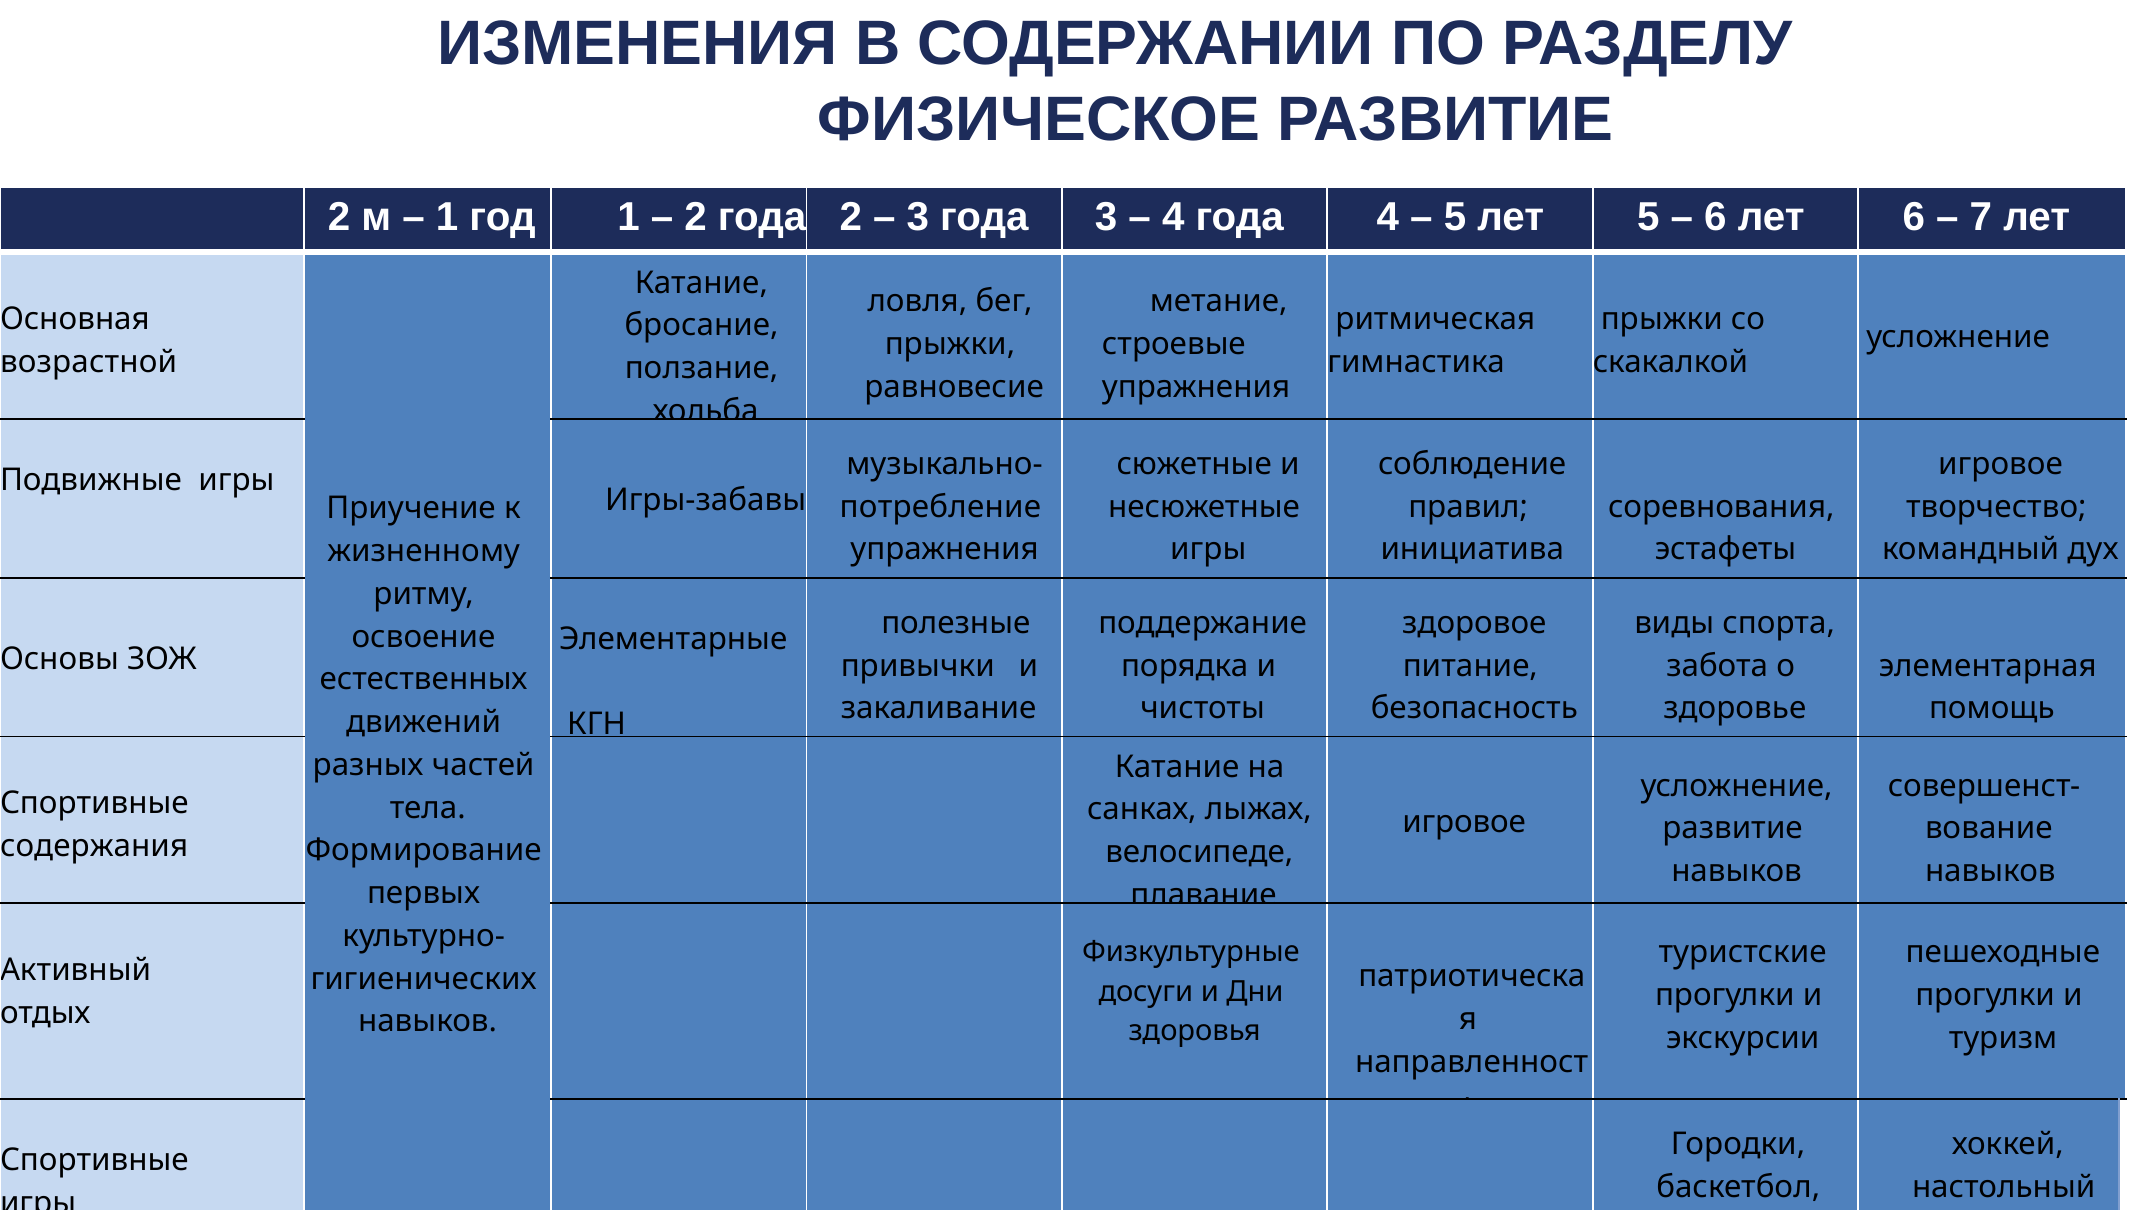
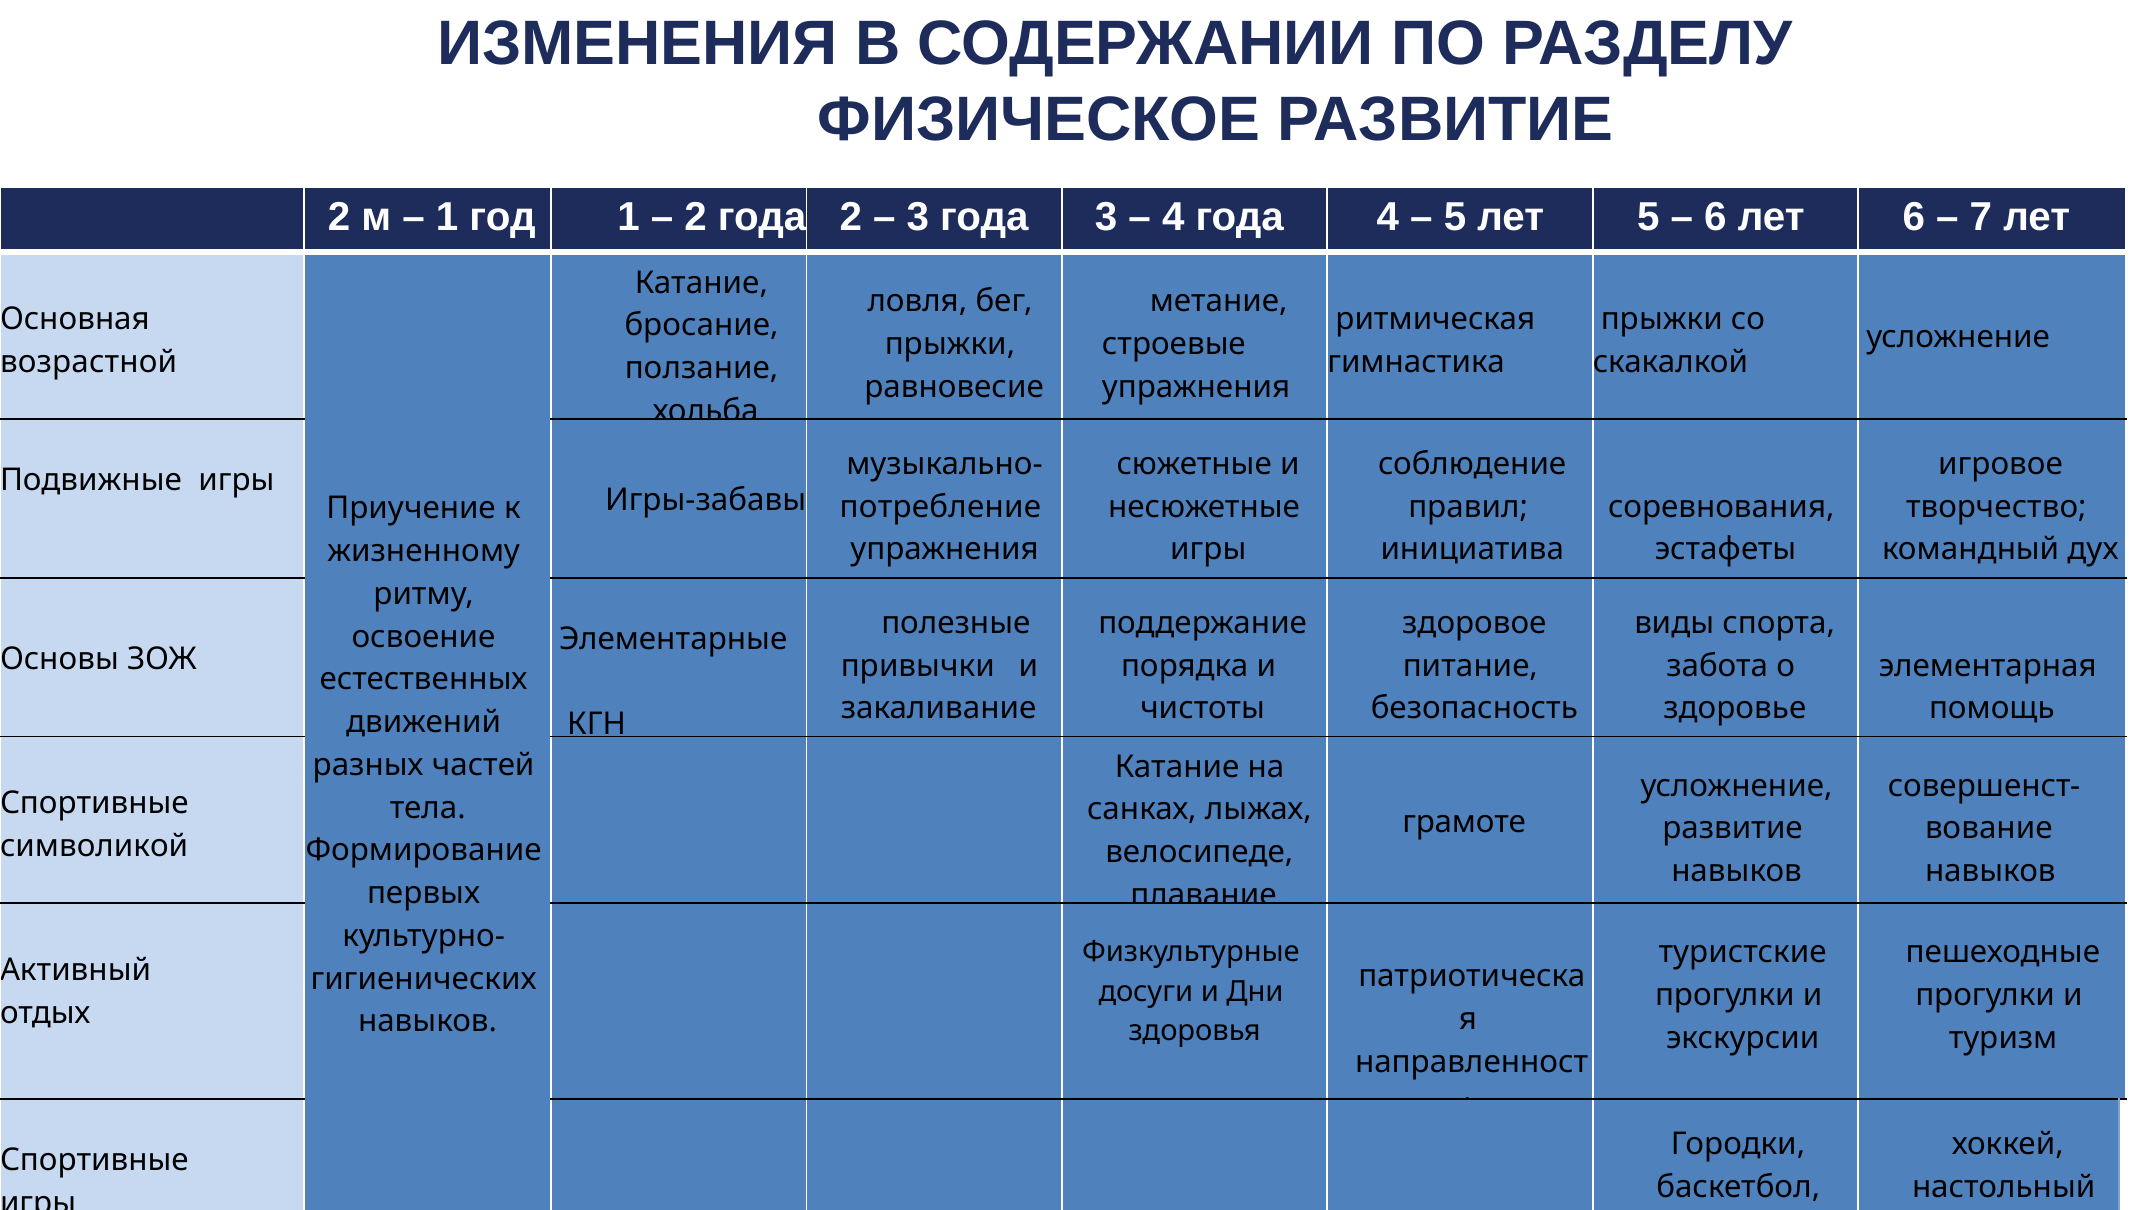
игровое at (1464, 822): игровое -> грамоте
содержания: содержания -> символикой
